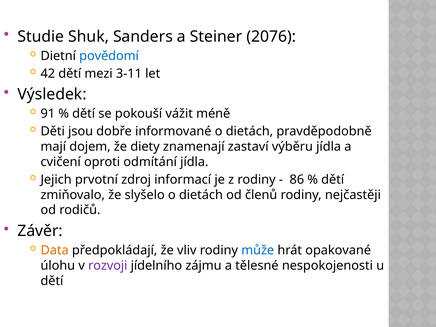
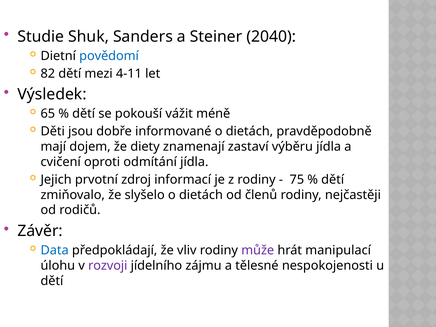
2076: 2076 -> 2040
42: 42 -> 82
3-11: 3-11 -> 4-11
91: 91 -> 65
86: 86 -> 75
Data colour: orange -> blue
může colour: blue -> purple
opakované: opakované -> manipulací
